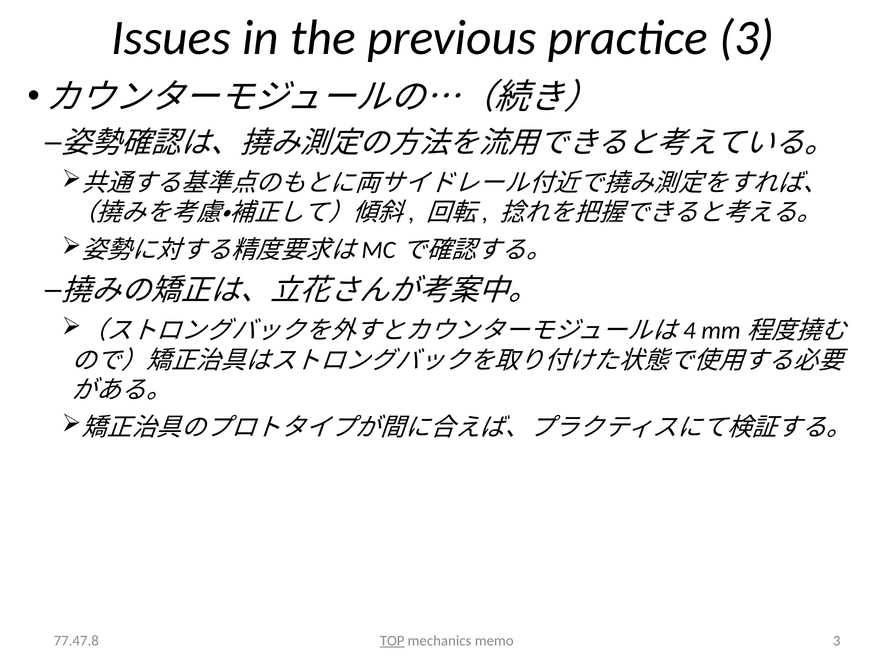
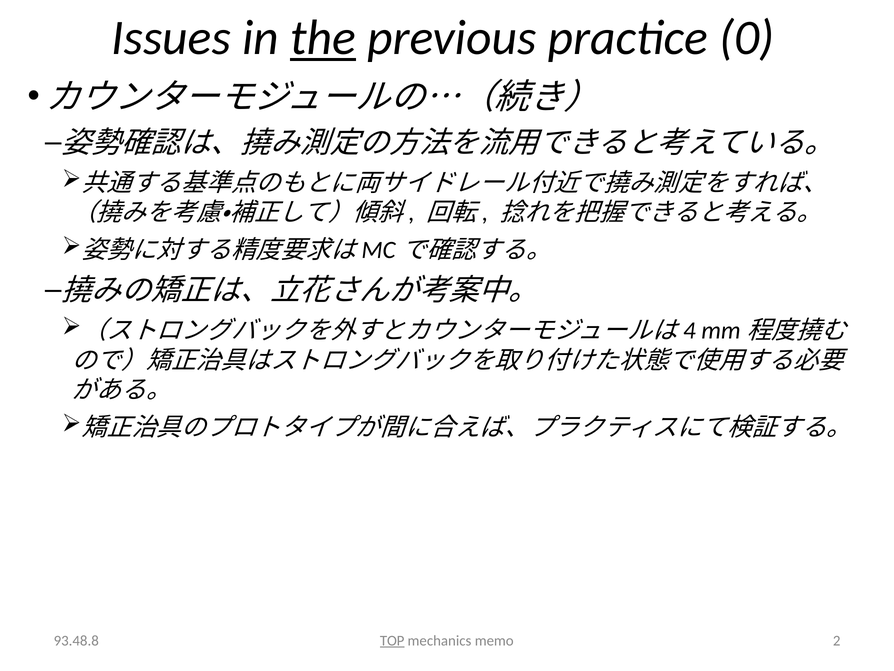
the underline: none -> present
practice 3: 3 -> 0
memo 3: 3 -> 2
77.47.8: 77.47.8 -> 93.48.8
